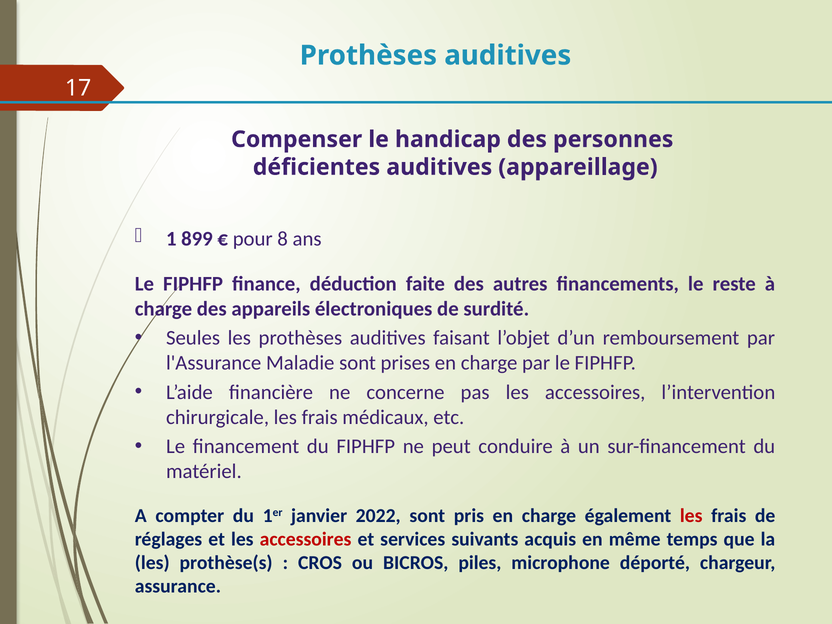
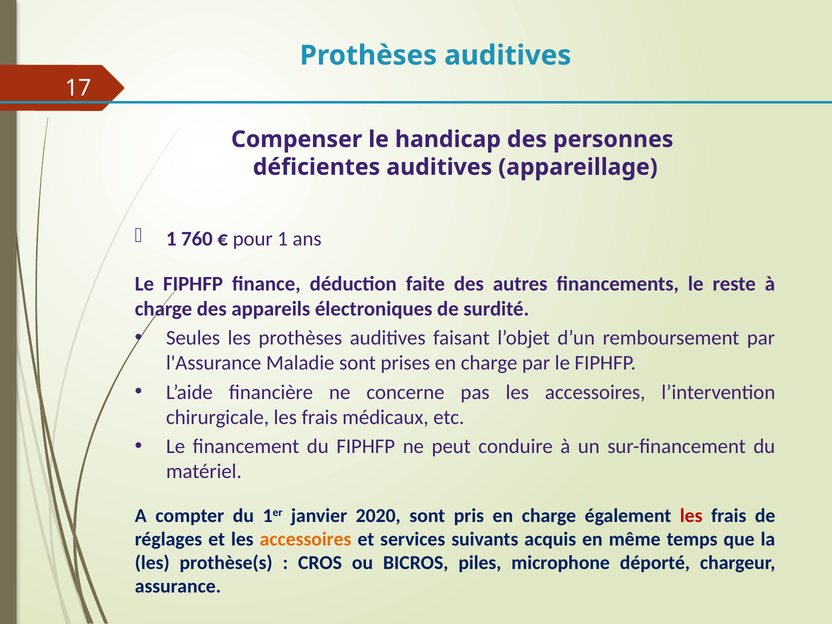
899: 899 -> 760
pour 8: 8 -> 1
2022: 2022 -> 2020
accessoires at (306, 539) colour: red -> orange
